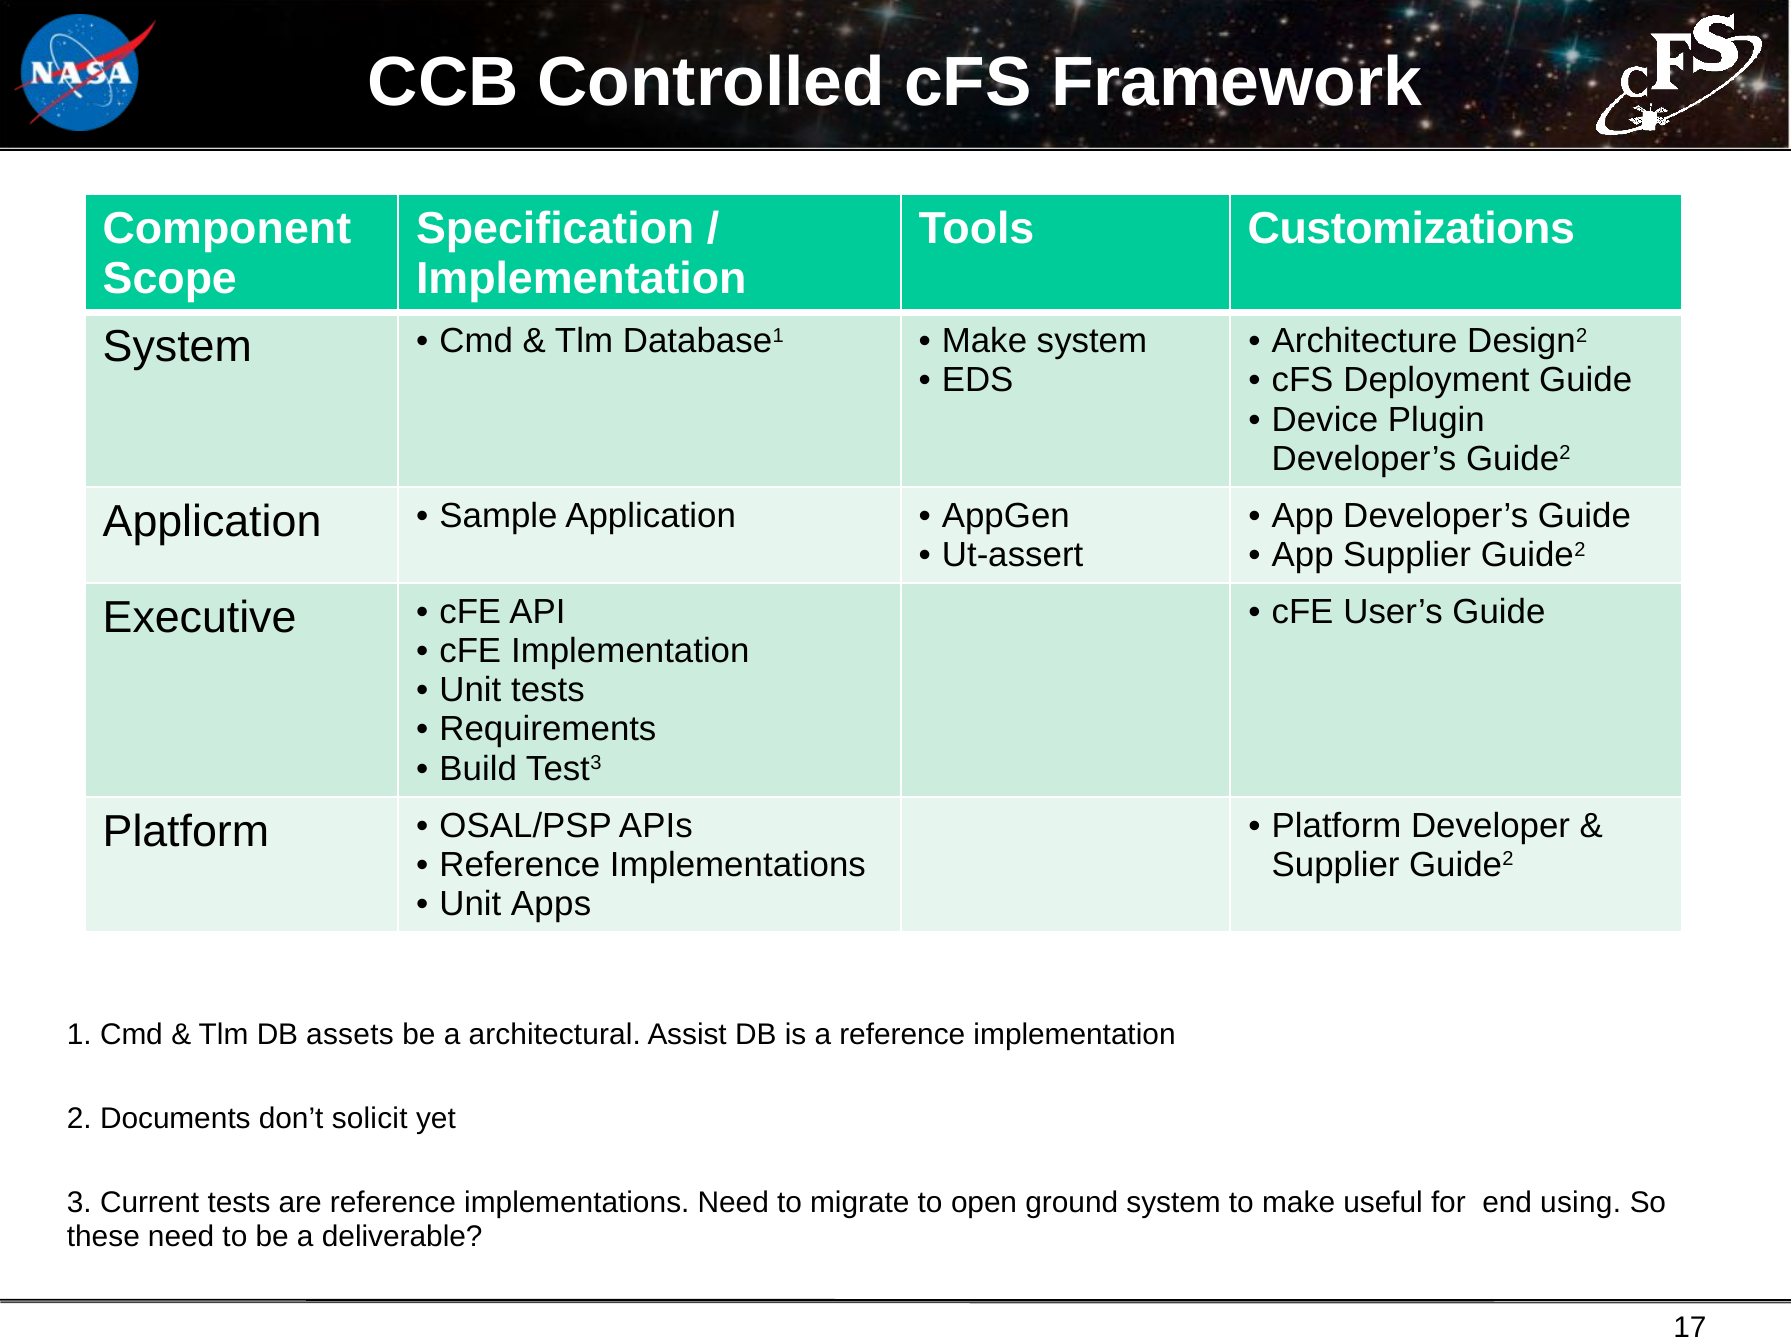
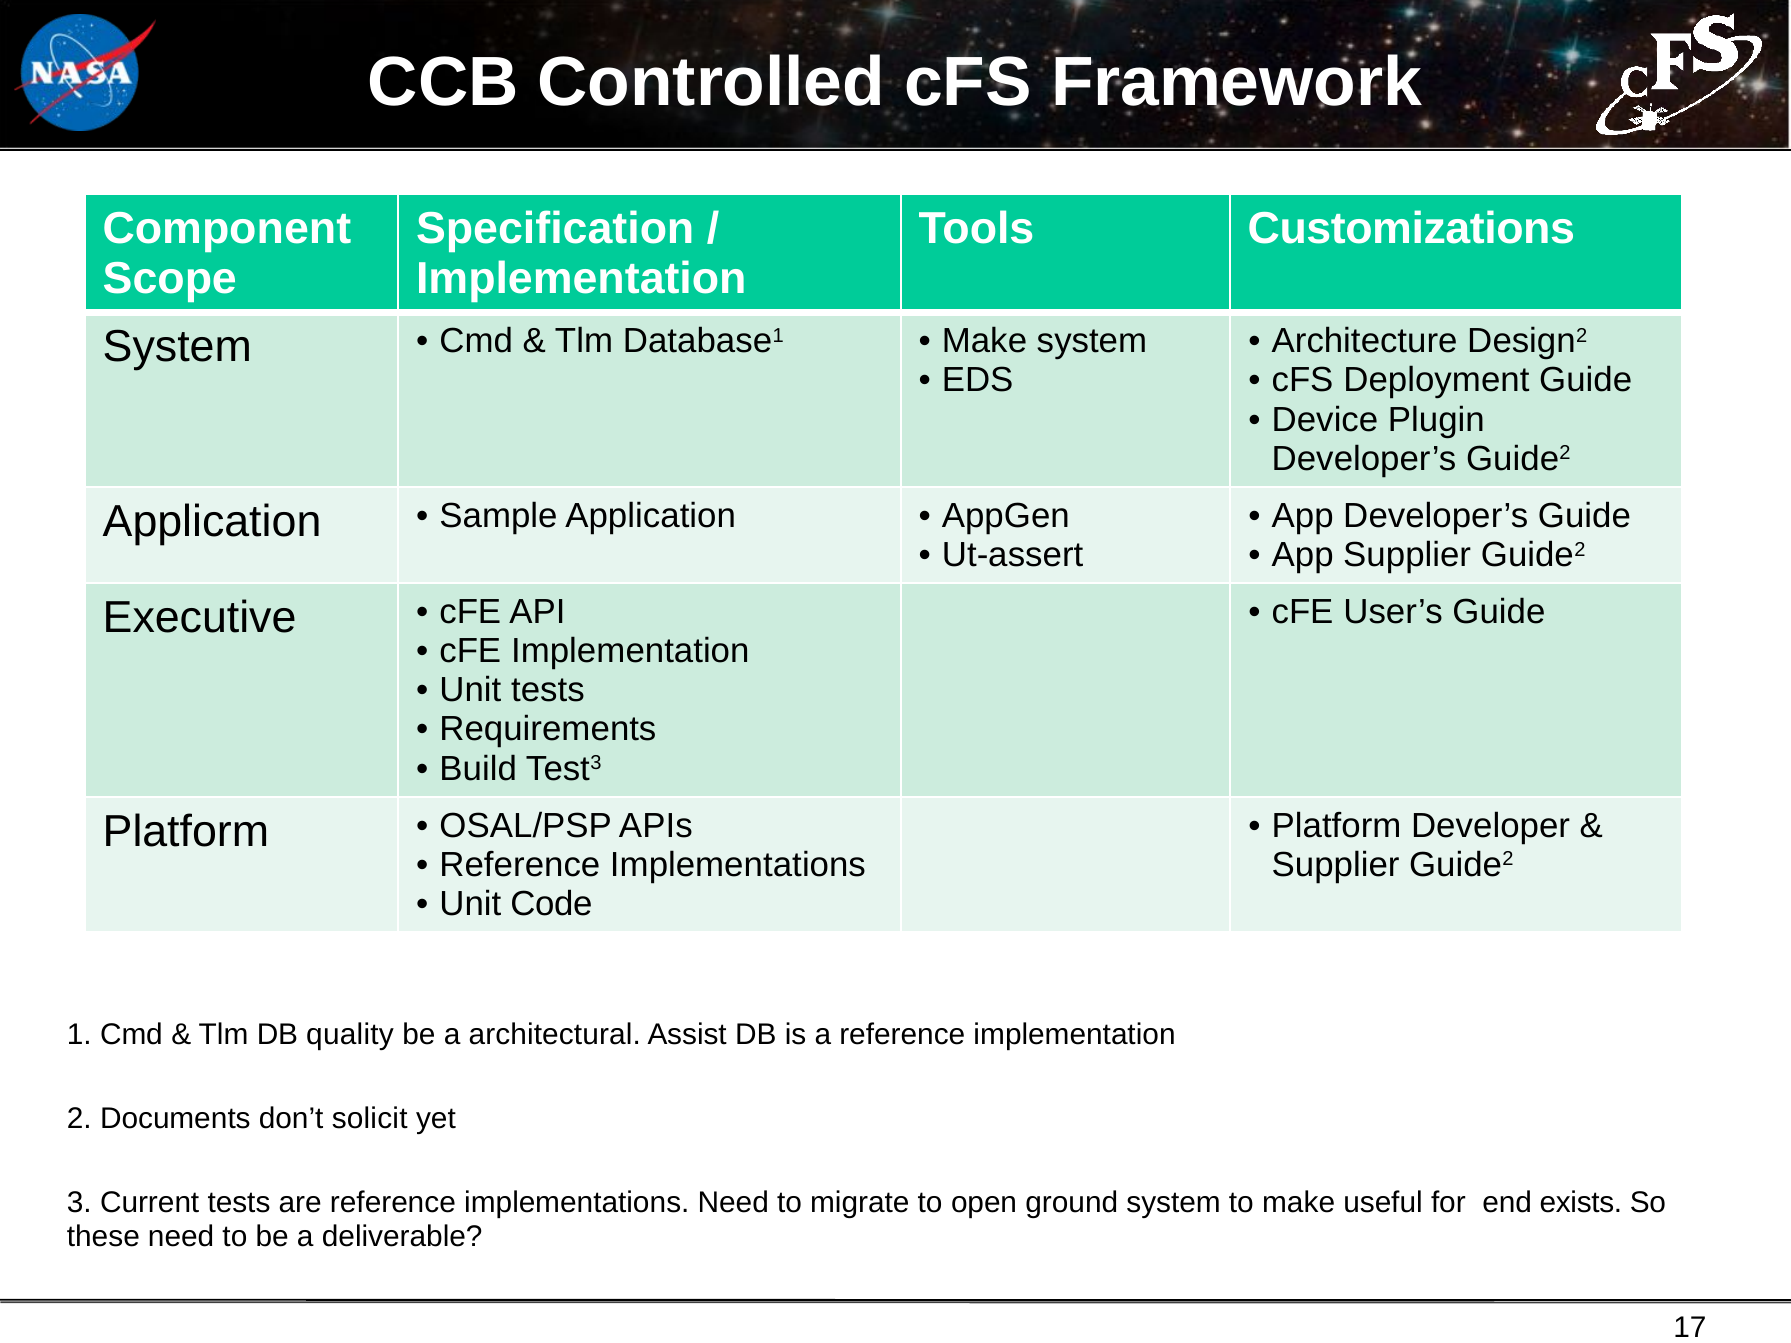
Apps: Apps -> Code
assets: assets -> quality
using: using -> exists
